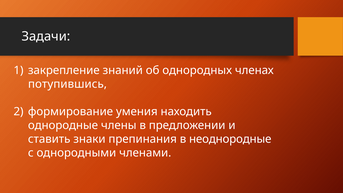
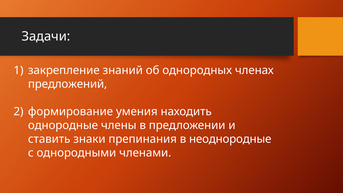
потупившись: потупившись -> предложений
